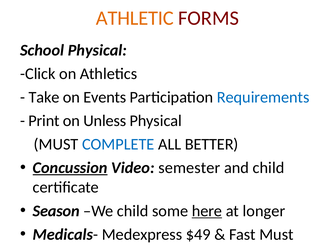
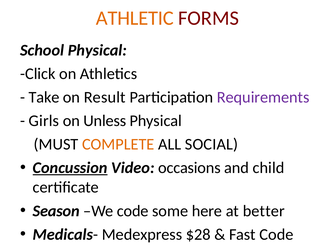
Events: Events -> Result
Requirements colour: blue -> purple
Print: Print -> Girls
COMPLETE colour: blue -> orange
BETTER: BETTER -> SOCIAL
semester: semester -> occasions
We child: child -> code
here underline: present -> none
longer: longer -> better
$49: $49 -> $28
Fast Must: Must -> Code
